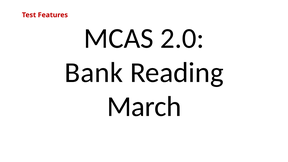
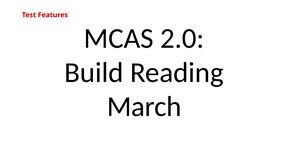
Bank: Bank -> Build
